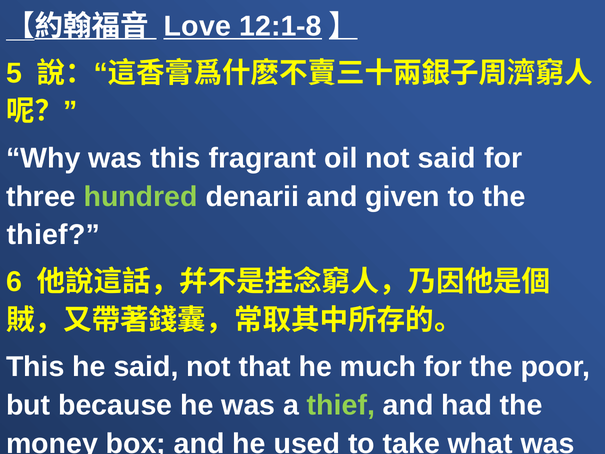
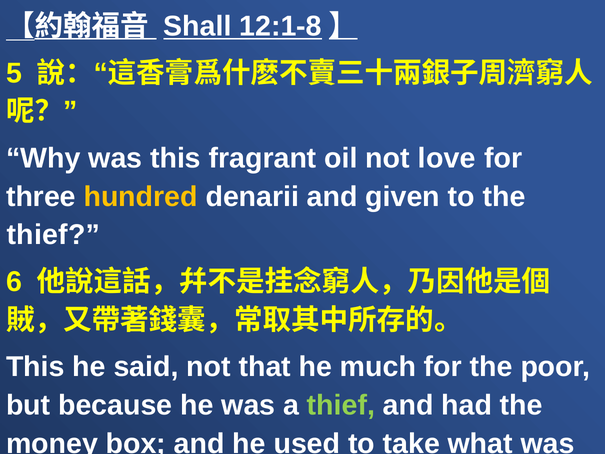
Love: Love -> Shall
not said: said -> love
hundred colour: light green -> yellow
